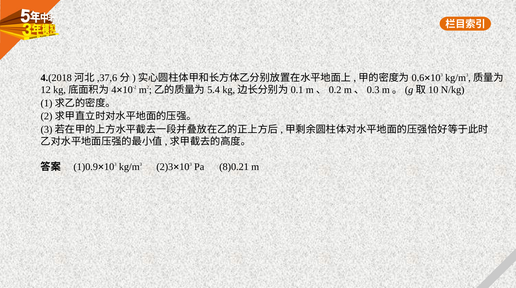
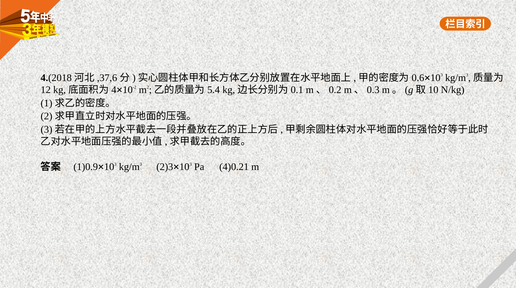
8)0.21: 8)0.21 -> 4)0.21
